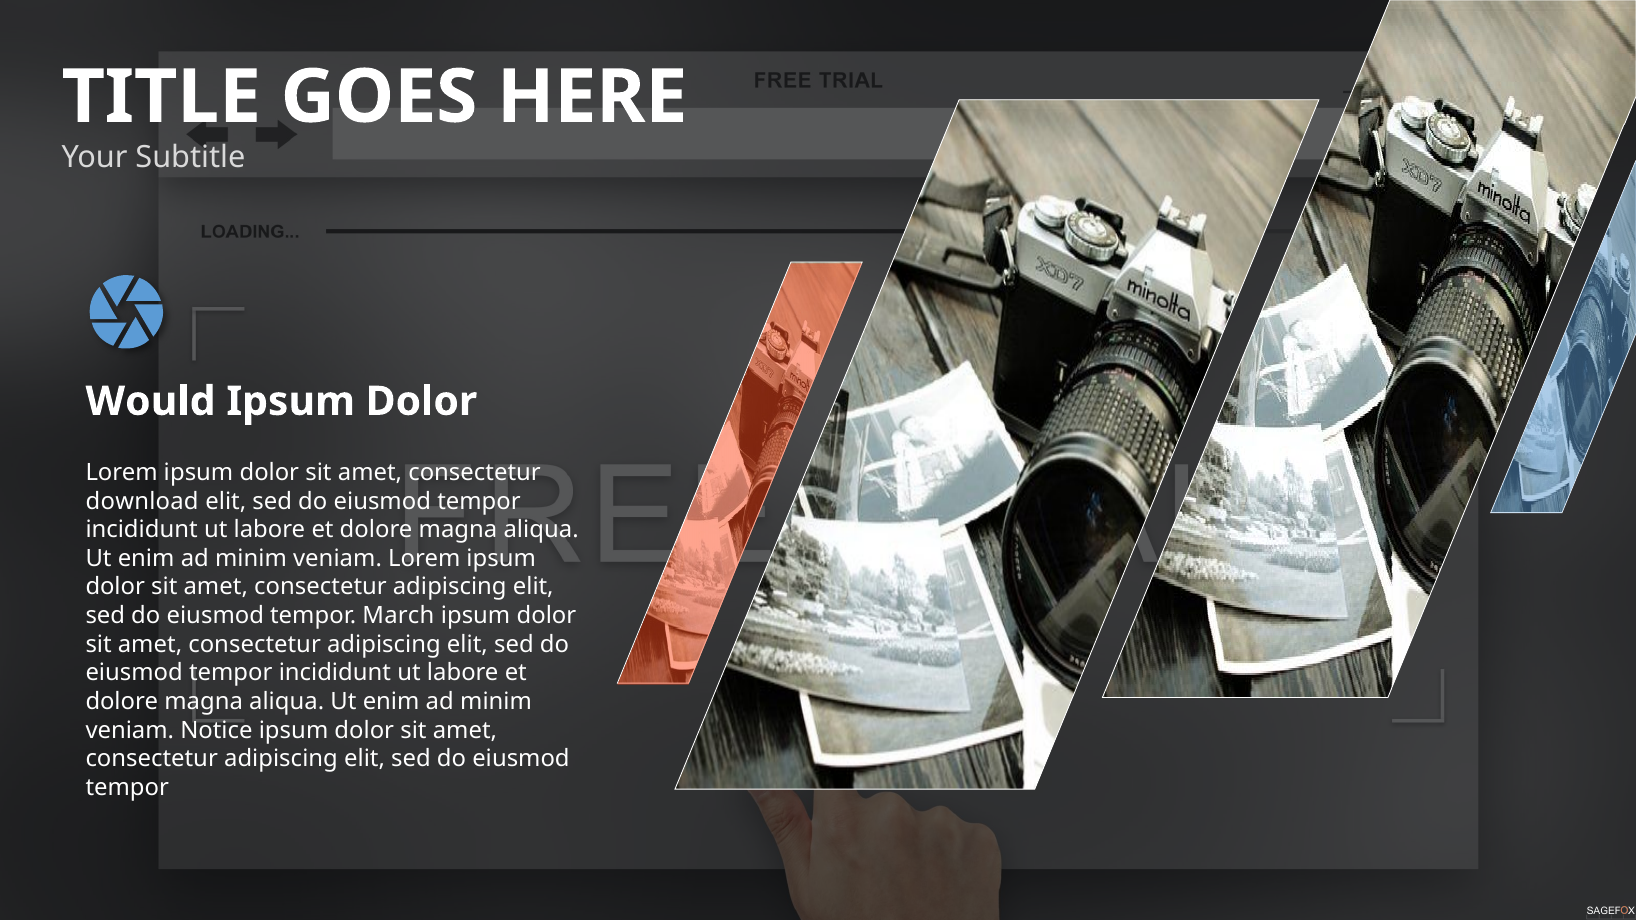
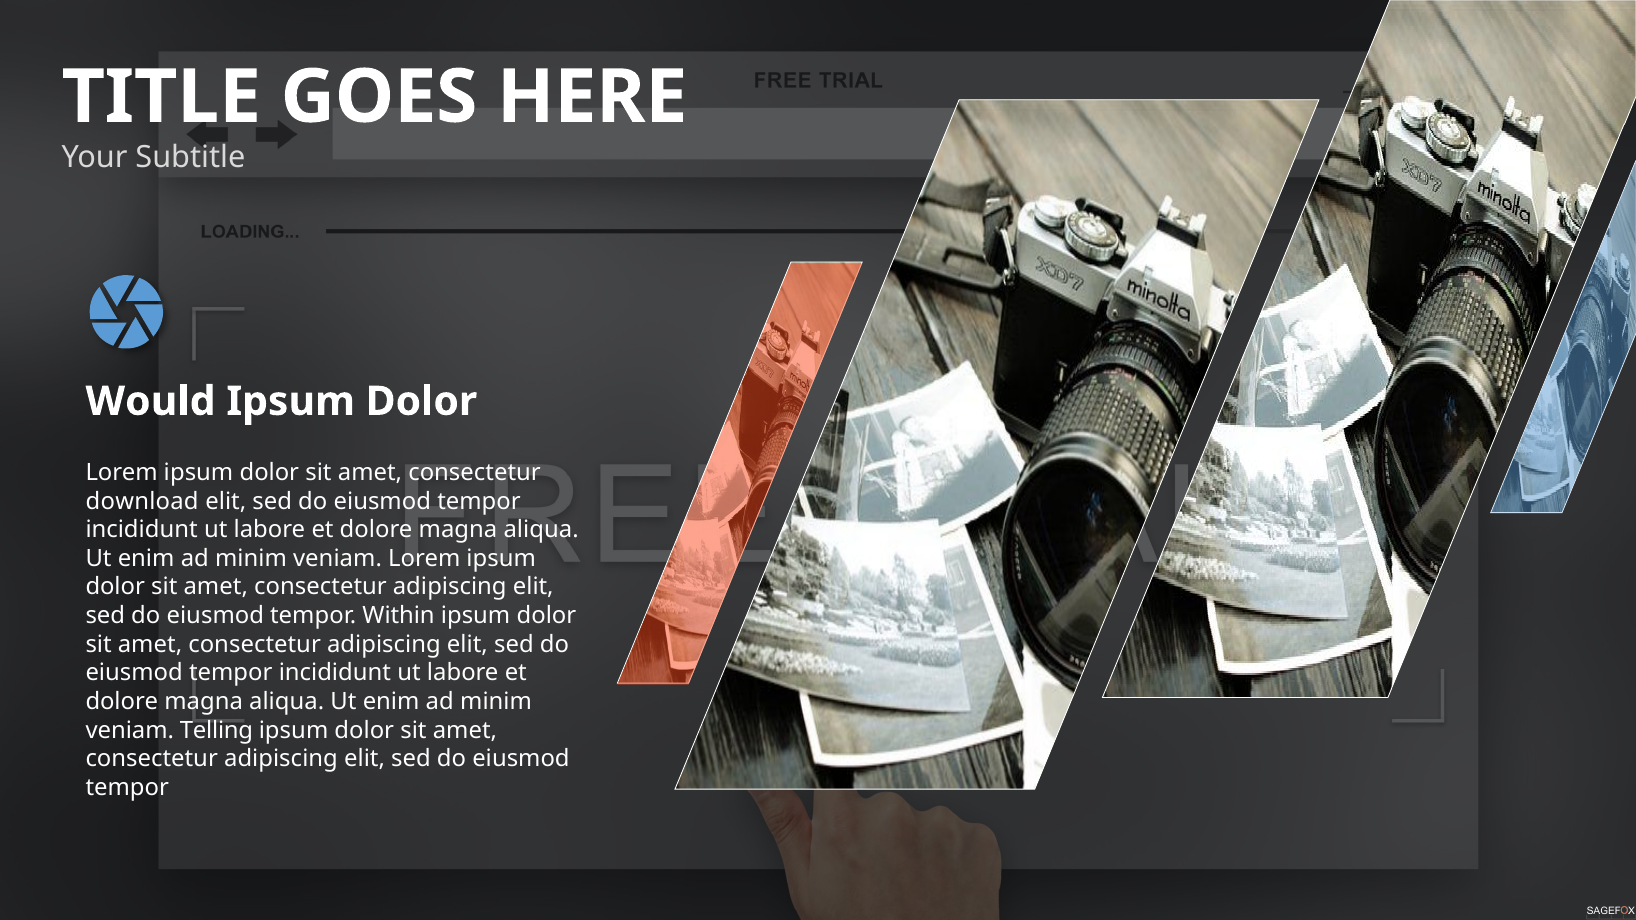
March: March -> Within
Notice: Notice -> Telling
